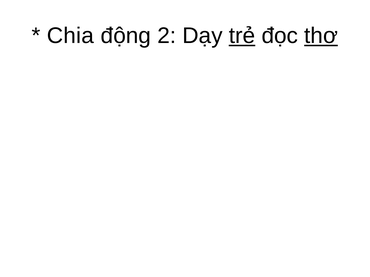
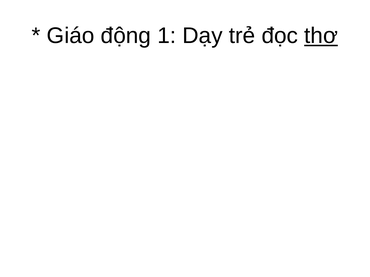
Chia: Chia -> Giáo
2: 2 -> 1
trẻ underline: present -> none
